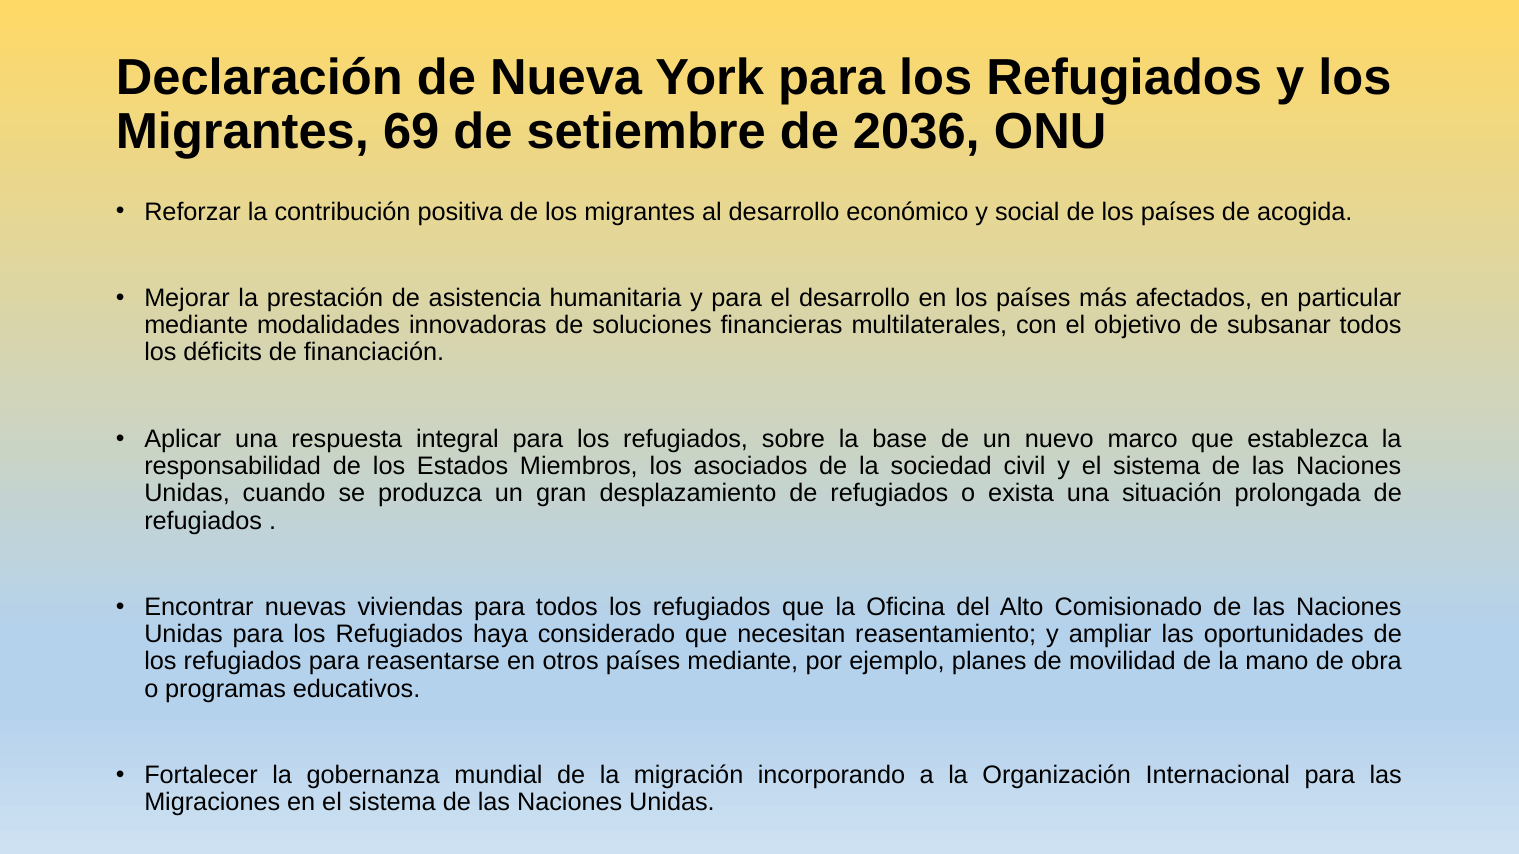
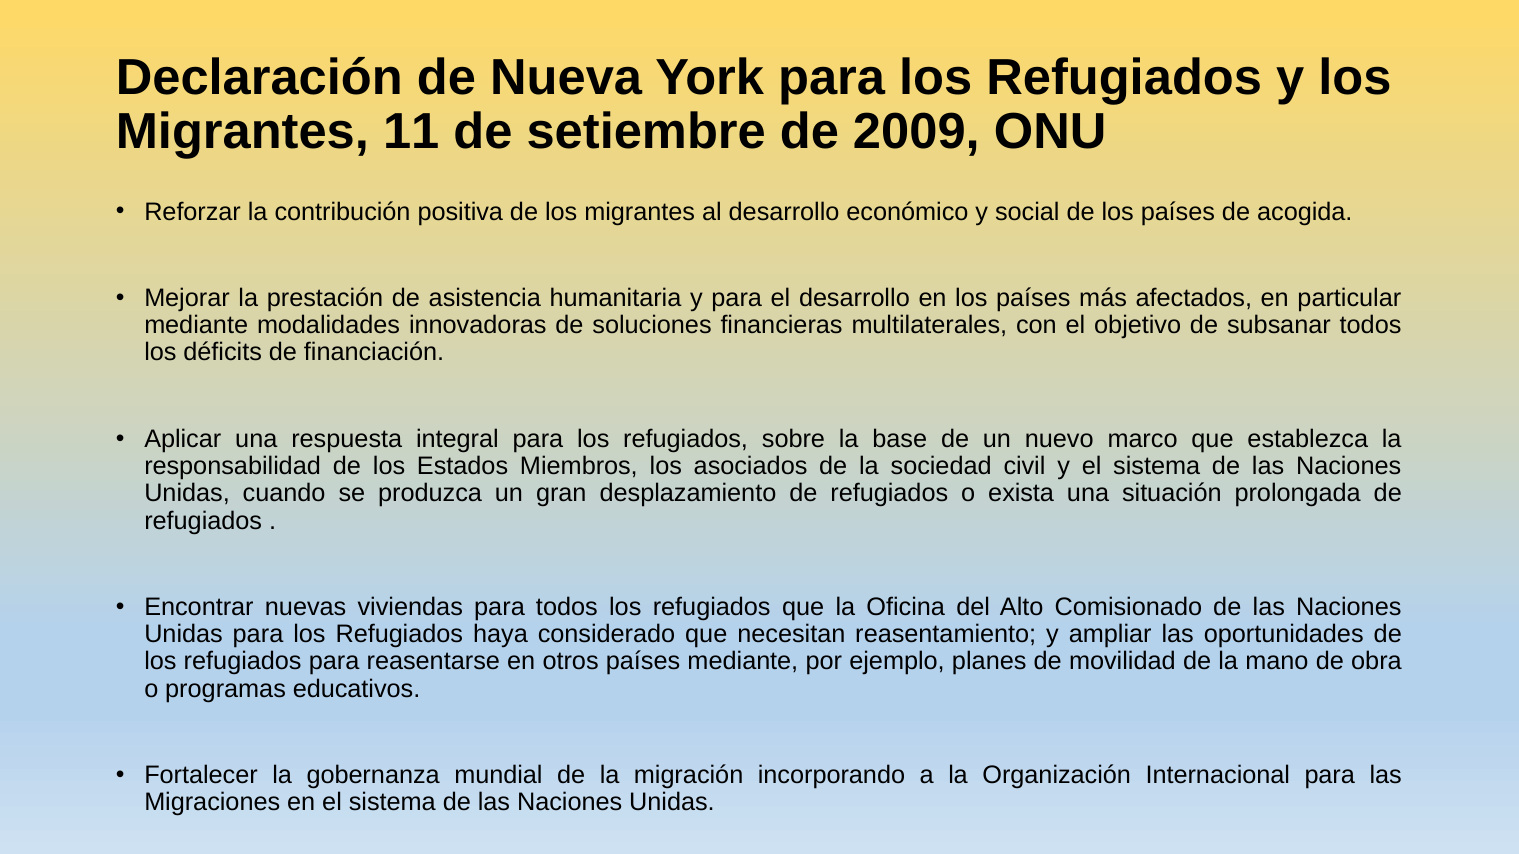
69: 69 -> 11
2036: 2036 -> 2009
